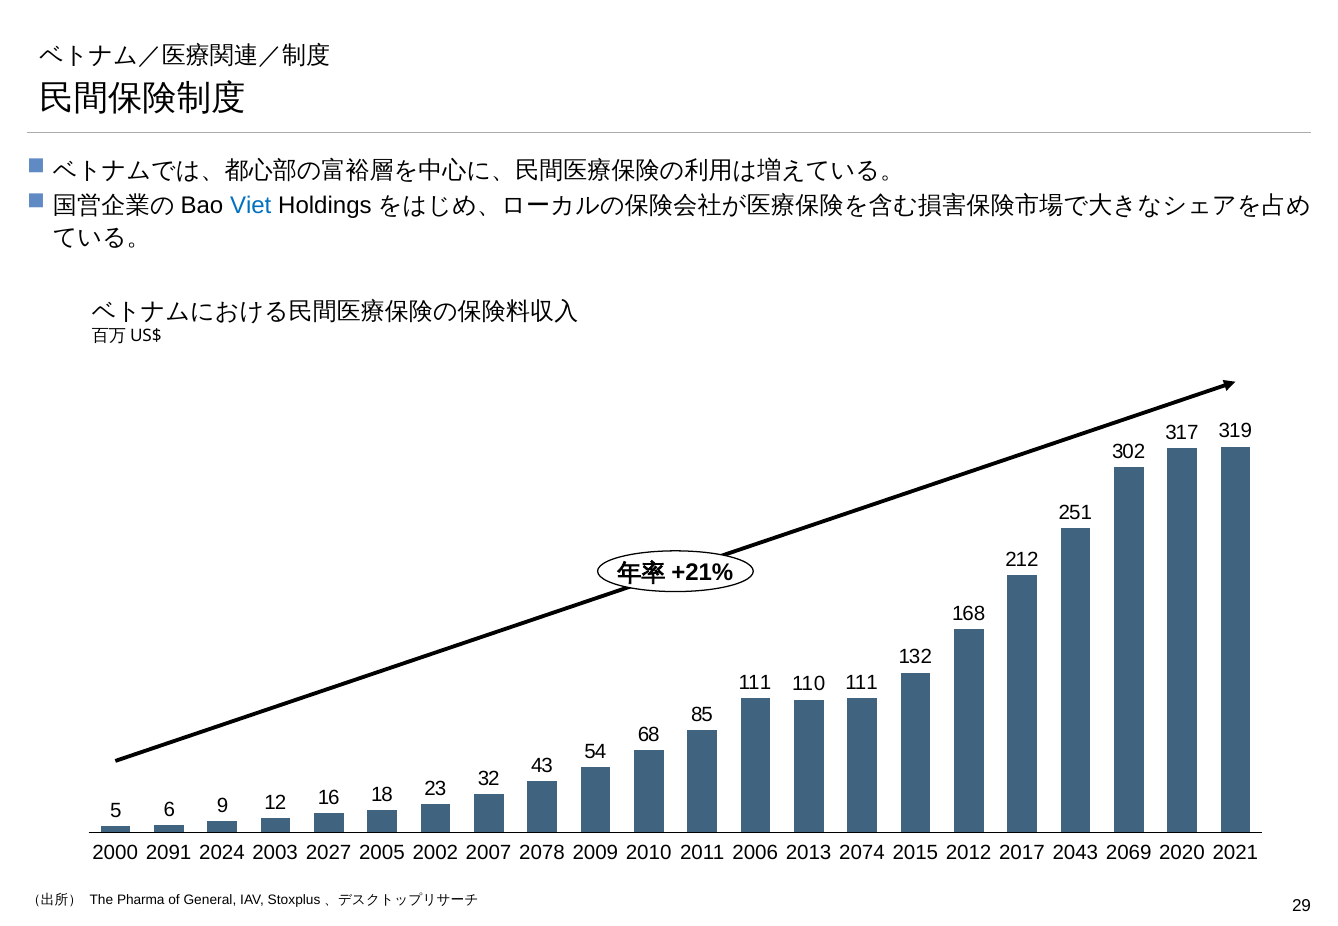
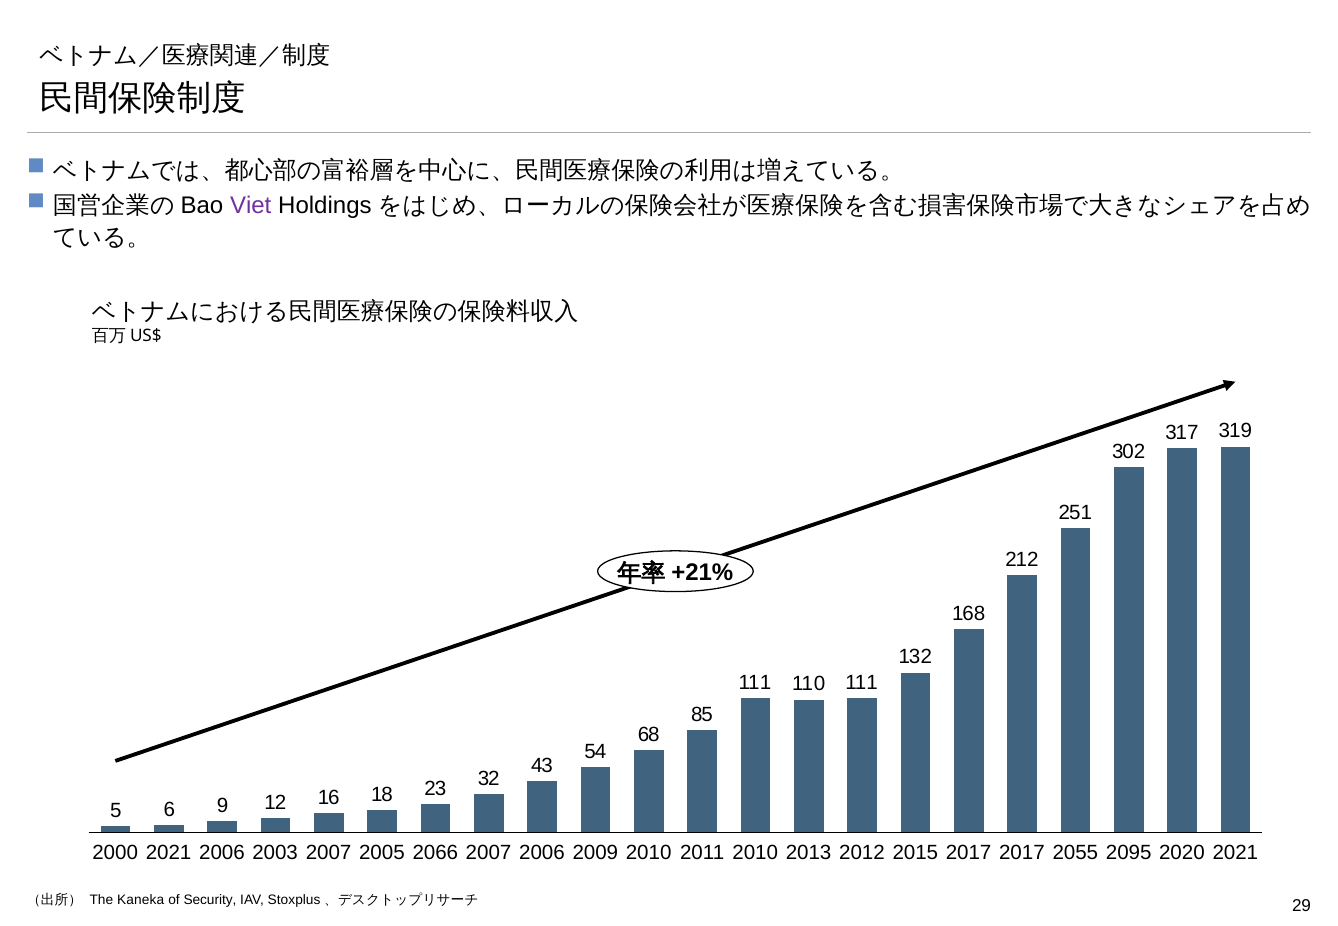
Viet colour: blue -> purple
2000 2091: 2091 -> 2021
2024 at (222, 853): 2024 -> 2006
2027 at (329, 853): 2027 -> 2007
2002: 2002 -> 2066
2005 2078: 2078 -> 2006
2011 2006: 2006 -> 2010
2074: 2074 -> 2012
2010 2012: 2012 -> 2017
2043: 2043 -> 2055
2069: 2069 -> 2095
Pharma: Pharma -> Kaneka
General: General -> Security
